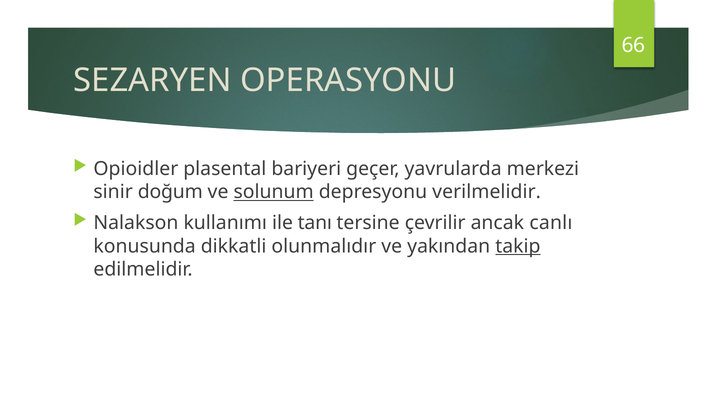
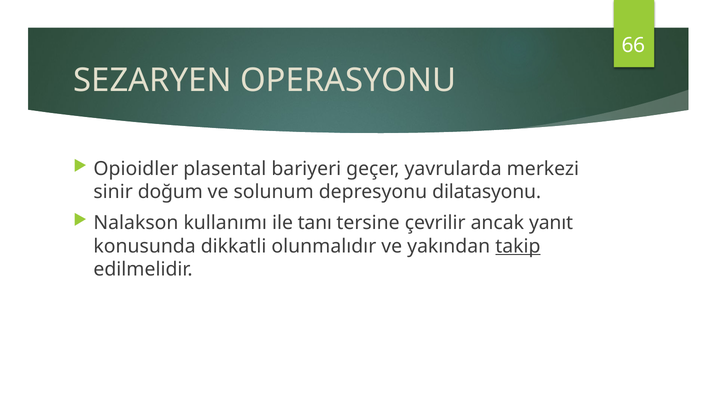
solunum underline: present -> none
verilmelidir: verilmelidir -> dilatasyonu
canlı: canlı -> yanıt
